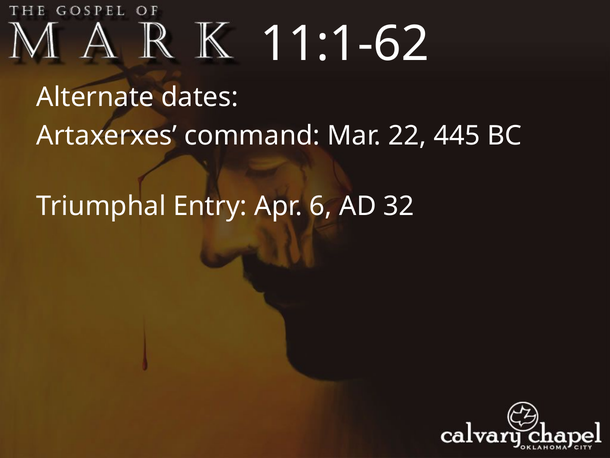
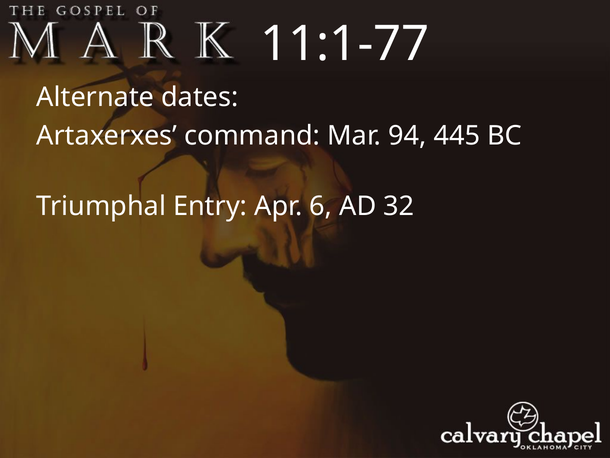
11:1-62: 11:1-62 -> 11:1-77
22: 22 -> 94
